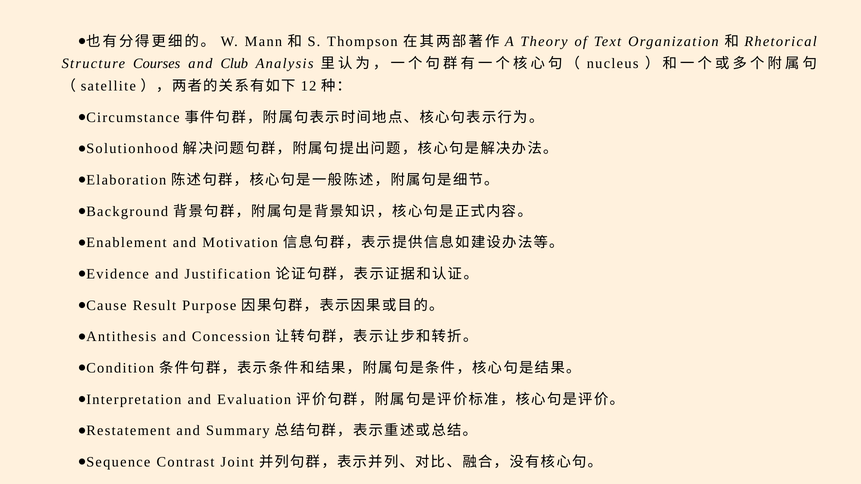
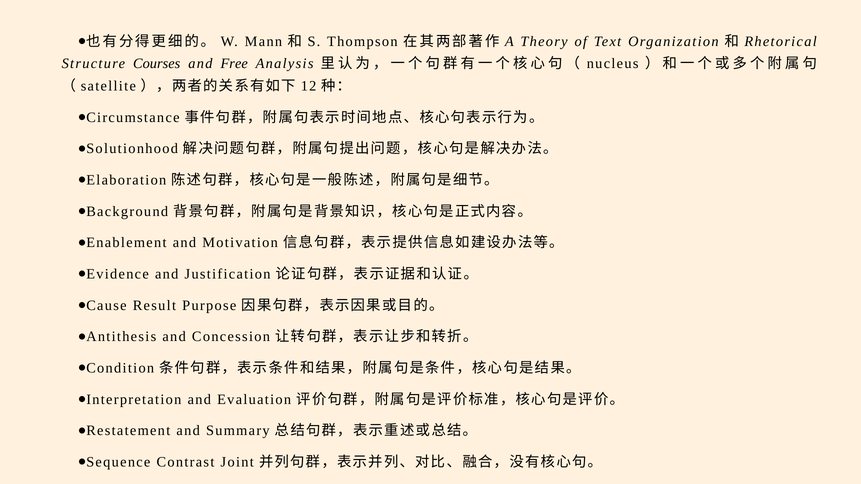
Club: Club -> Free
